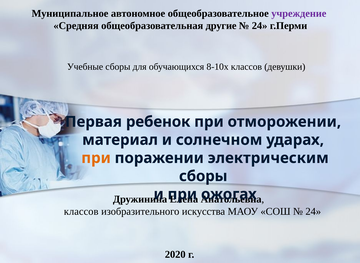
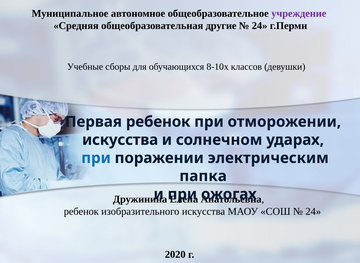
материал at (120, 140): материал -> искусства
при at (96, 158) colour: orange -> blue
сборы at (203, 176): сборы -> папка
классов at (81, 211): классов -> ребенок
